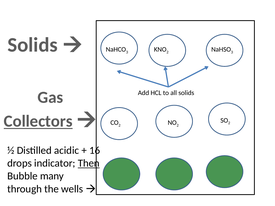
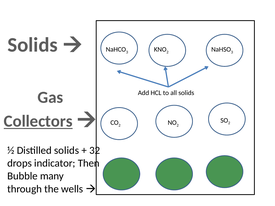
Distilled acidic: acidic -> solids
16: 16 -> 32
Then underline: present -> none
